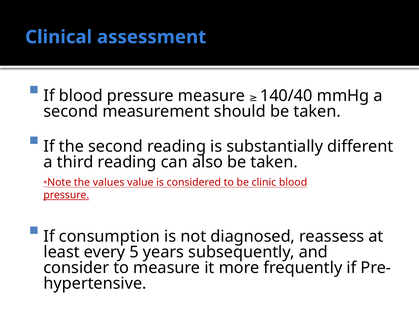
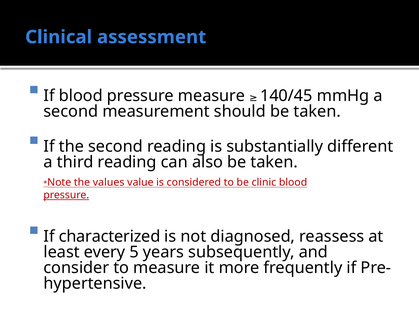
140/40: 140/40 -> 140/45
consumption: consumption -> characterized
